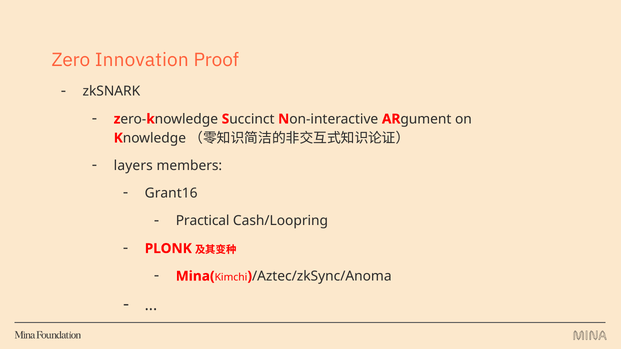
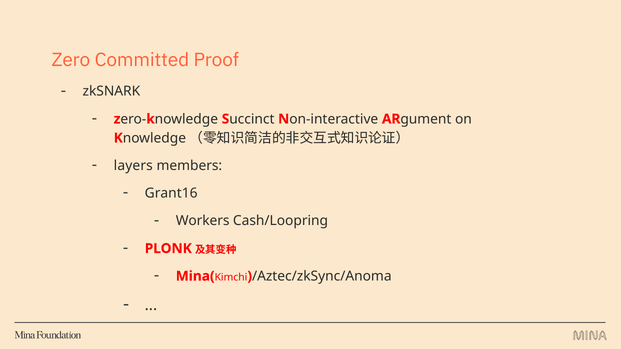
Innovation: Innovation -> Committed
Practical: Practical -> Workers
